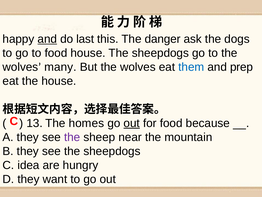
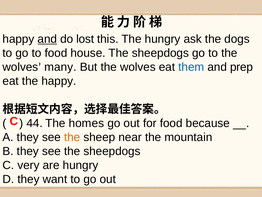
last: last -> lost
The danger: danger -> hungry
the house: house -> happy
13: 13 -> 44
out at (132, 123) underline: present -> none
the at (72, 137) colour: purple -> orange
idea: idea -> very
